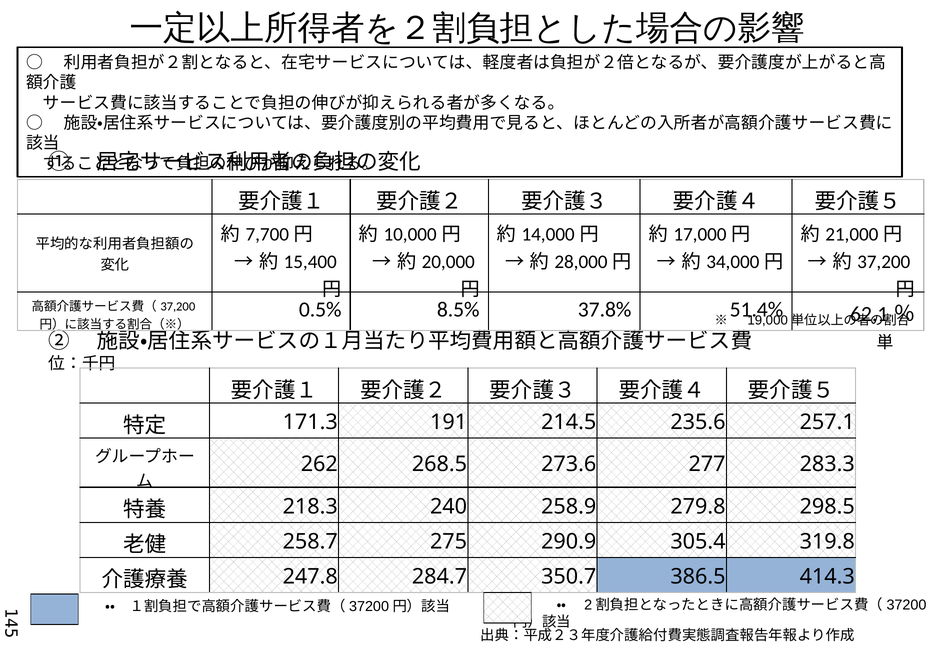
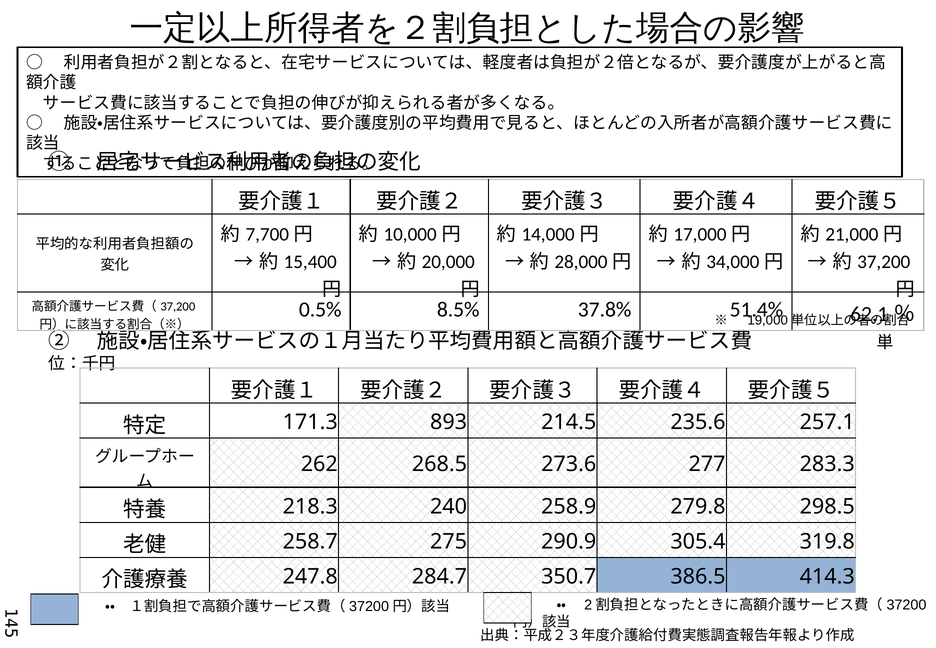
191: 191 -> 893
